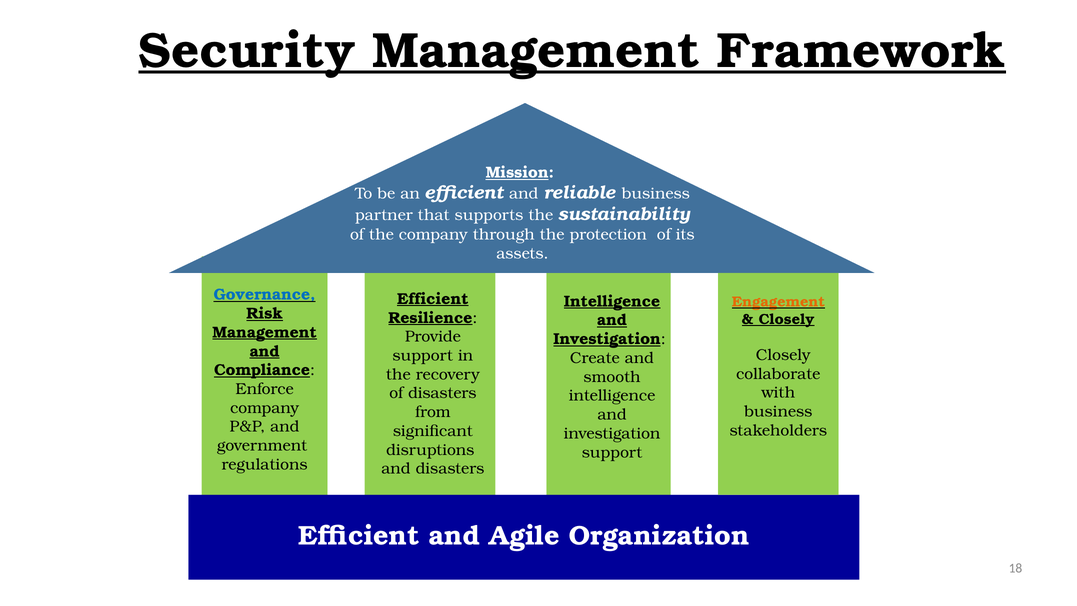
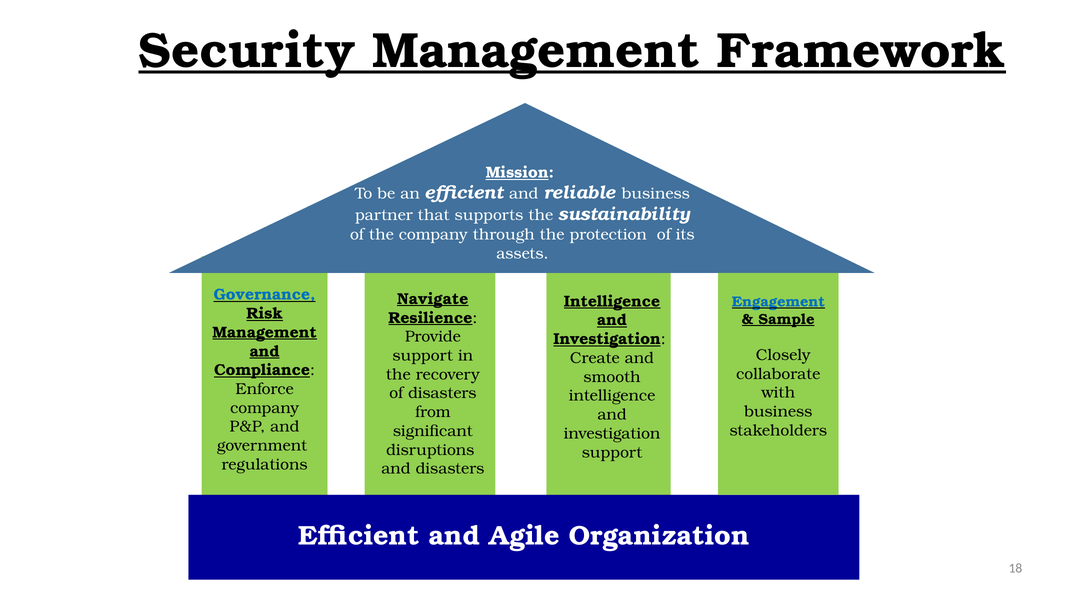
Efficient at (433, 299): Efficient -> Navigate
Engagement at (778, 302) colour: orange -> blue
Closely at (787, 319): Closely -> Sample
